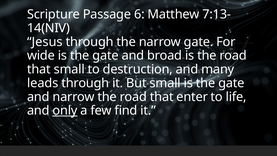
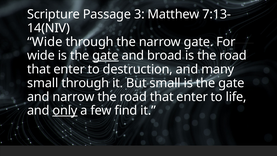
6: 6 -> 3
Jesus at (45, 42): Jesus -> Wide
gate at (106, 56) underline: none -> present
small at (69, 69): small -> enter
leads at (43, 83): leads -> small
